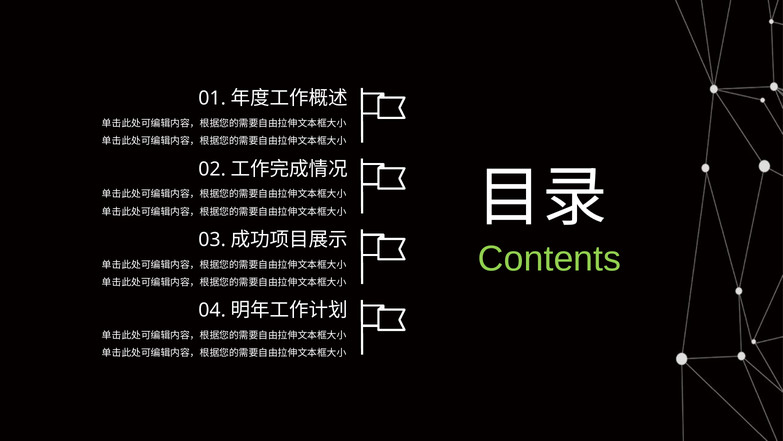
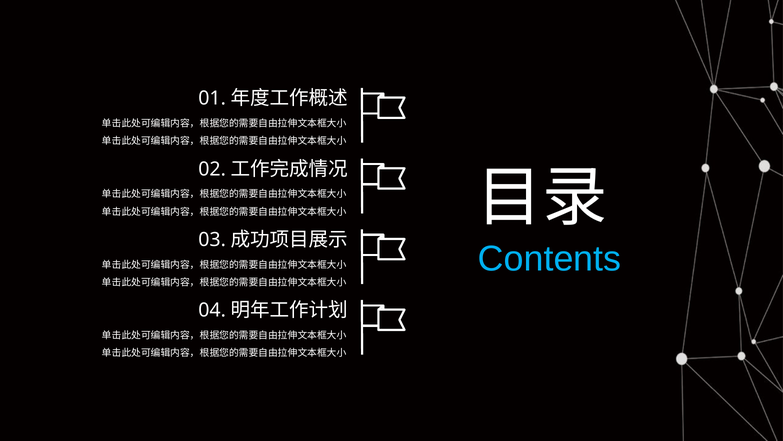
Contents colour: light green -> light blue
